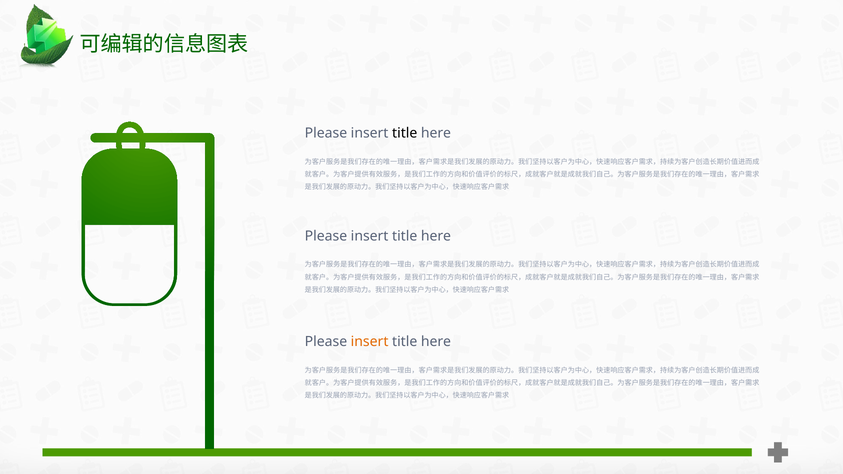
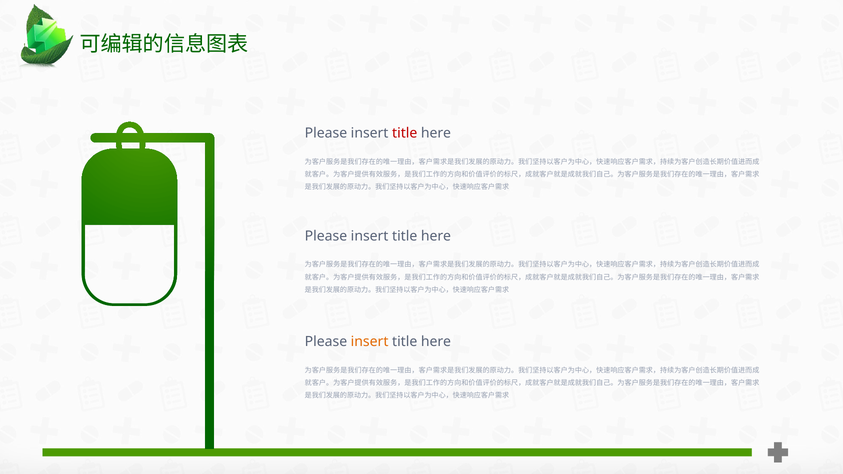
title at (405, 133) colour: black -> red
